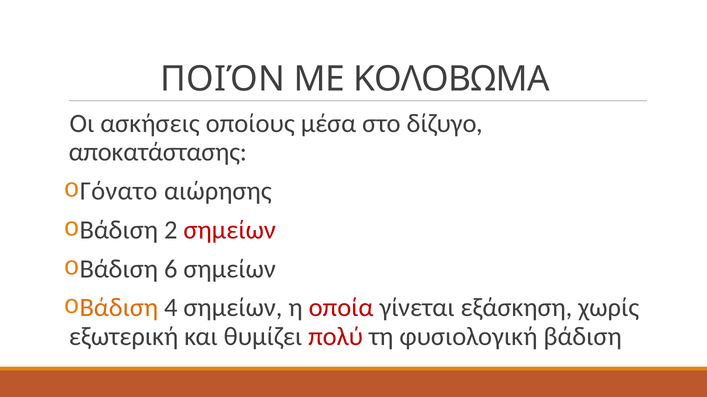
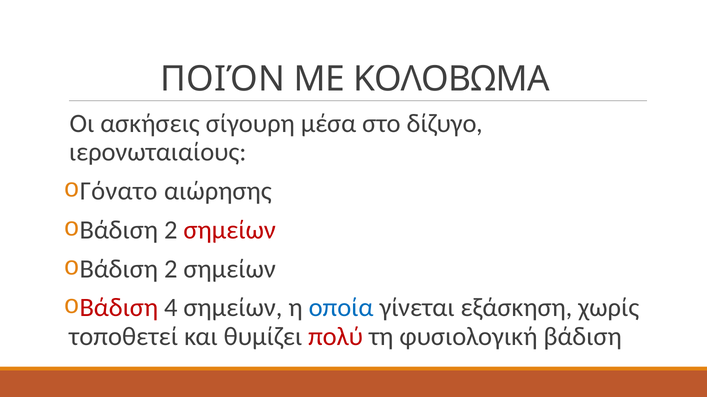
οποίους: οποίους -> σίγουρη
αποκατάστασης: αποκατάστασης -> ιερονωταιαίους
6 at (171, 269): 6 -> 2
Βάδιση at (119, 308) colour: orange -> red
οποία colour: red -> blue
εξωτερική: εξωτερική -> τοποθετεί
